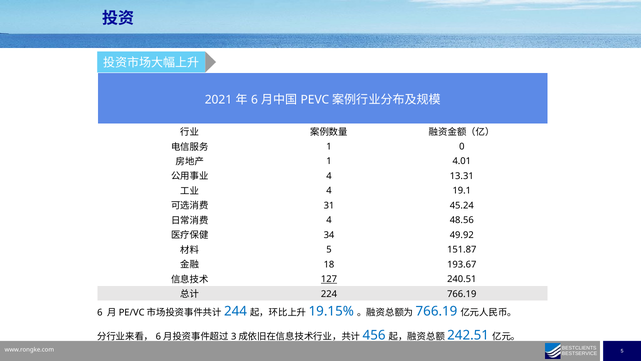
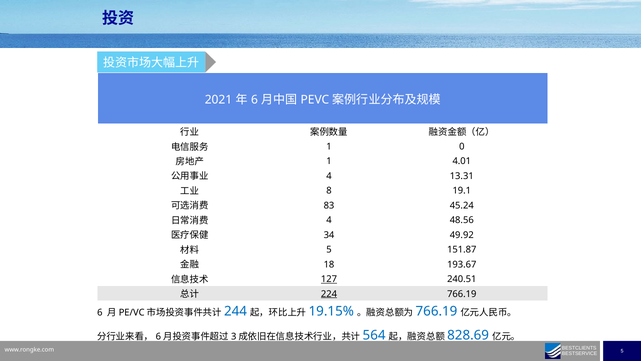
4 at (329, 190): 4 -> 8
31: 31 -> 83
224 underline: none -> present
456: 456 -> 564
242.51: 242.51 -> 828.69
